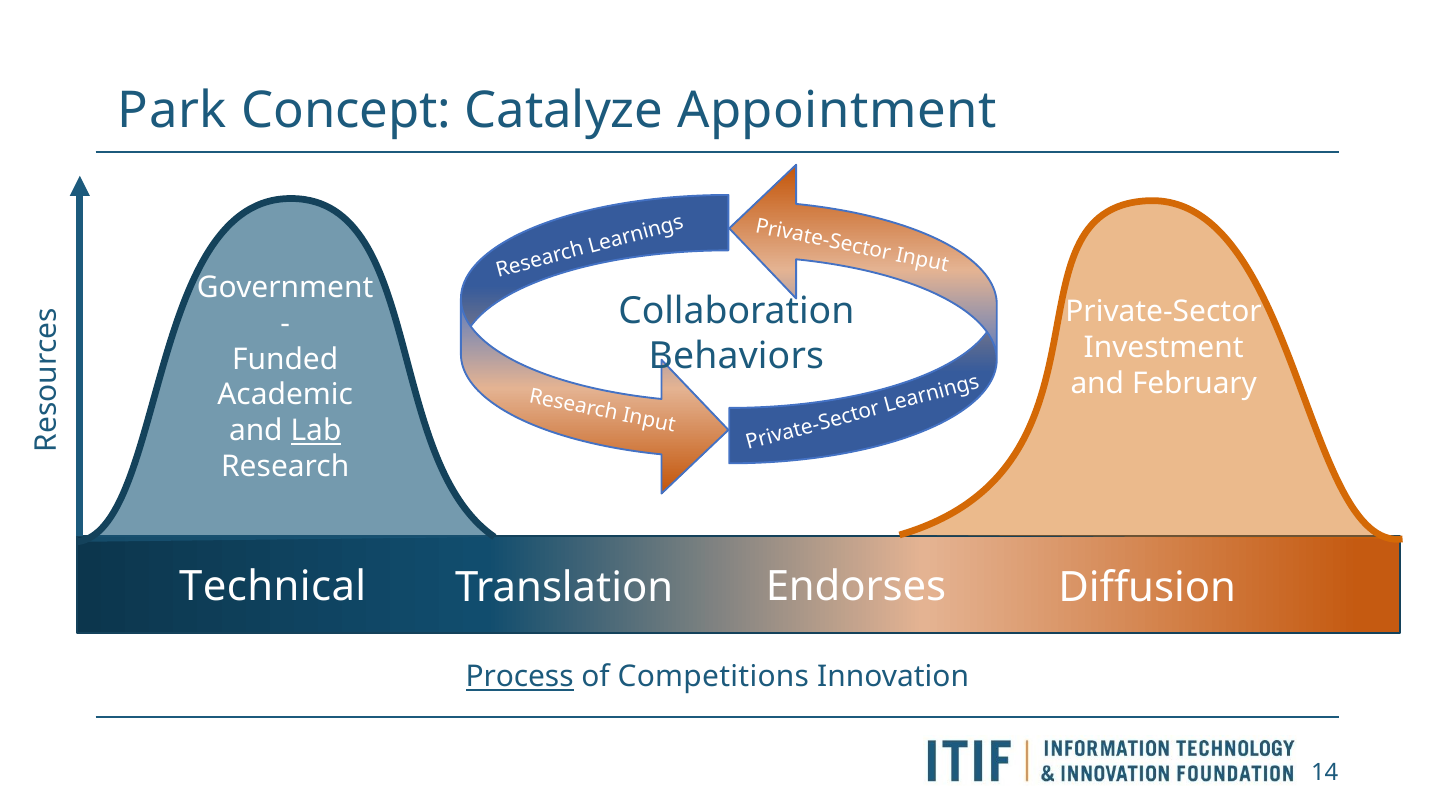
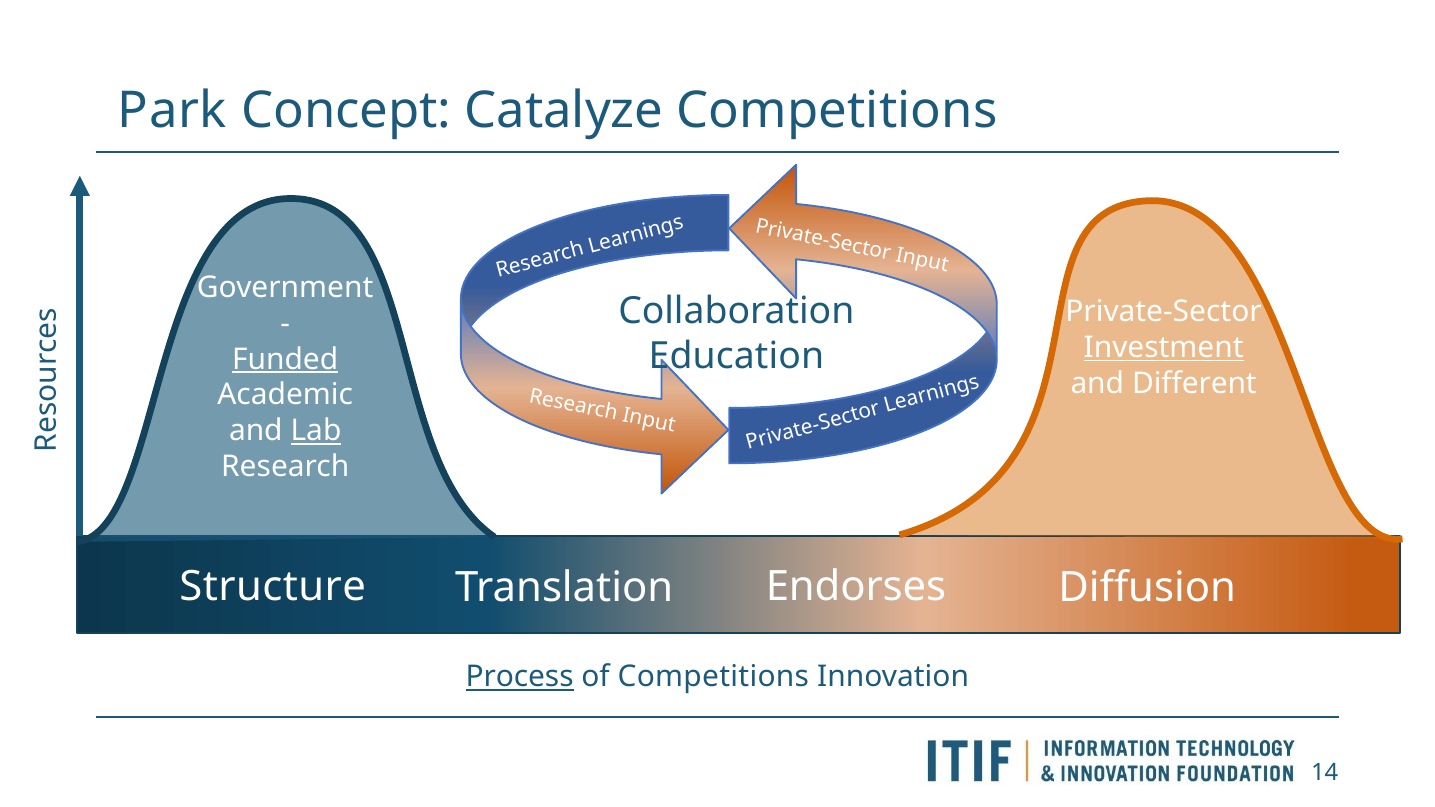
Catalyze Appointment: Appointment -> Competitions
Investment underline: none -> present
Behaviors: Behaviors -> Education
Funded underline: none -> present
February: February -> Different
Technical: Technical -> Structure
